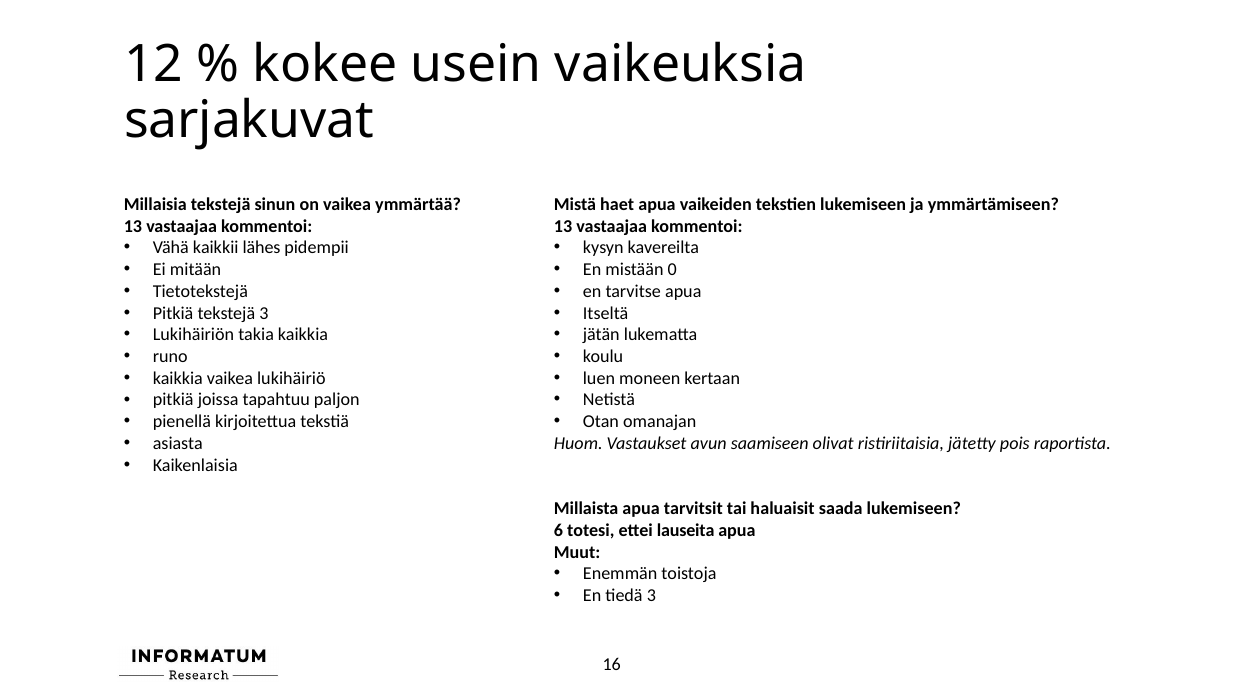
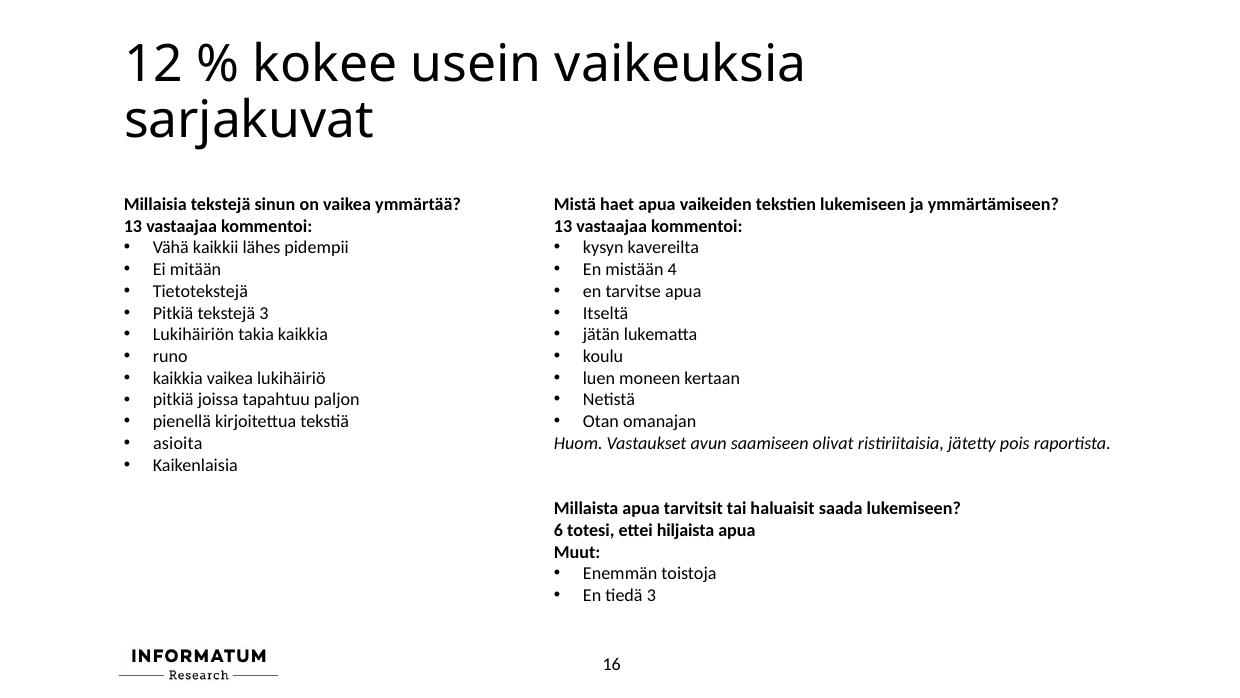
0: 0 -> 4
asiasta: asiasta -> asioita
lauseita: lauseita -> hiljaista
